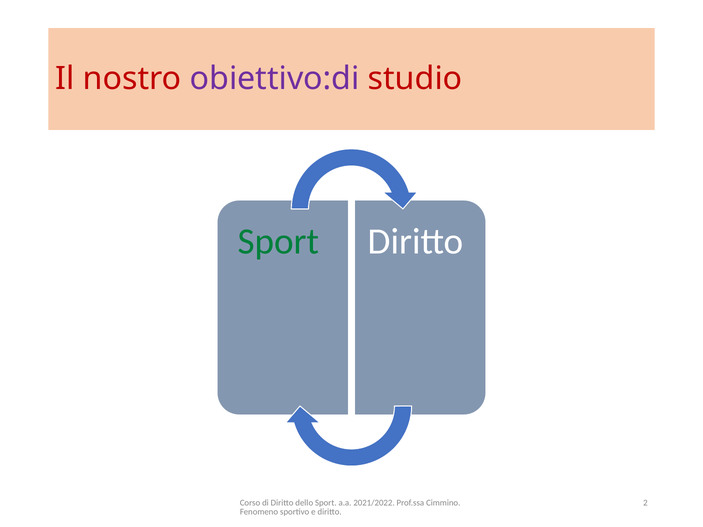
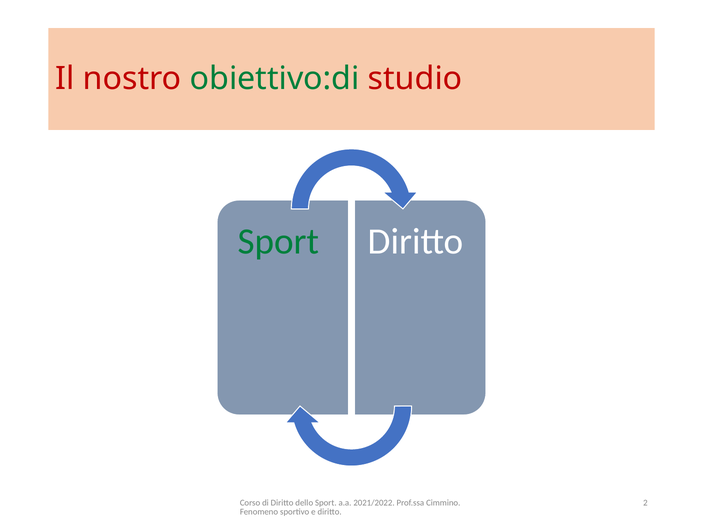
obiettivo:di colour: purple -> green
